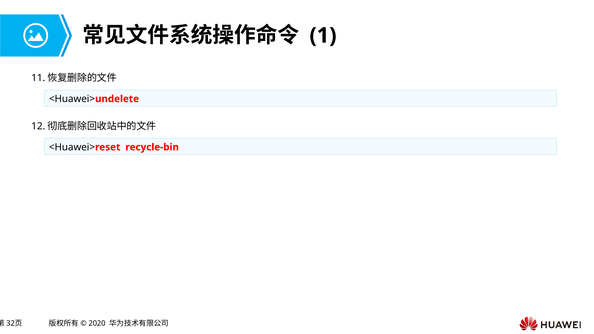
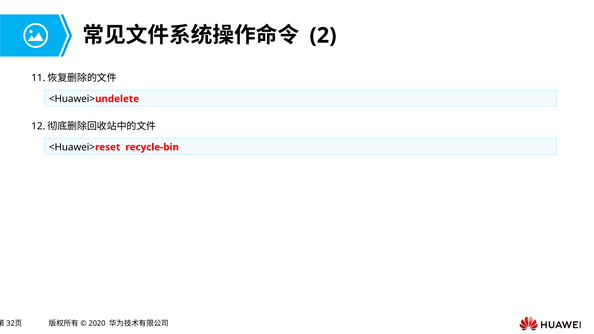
1: 1 -> 2
